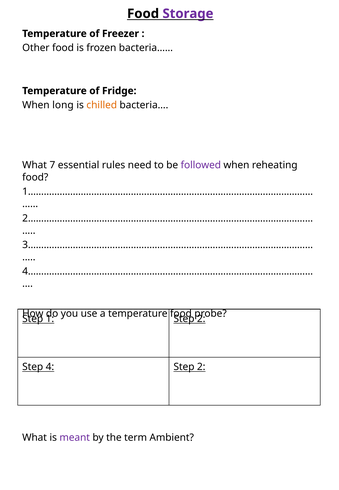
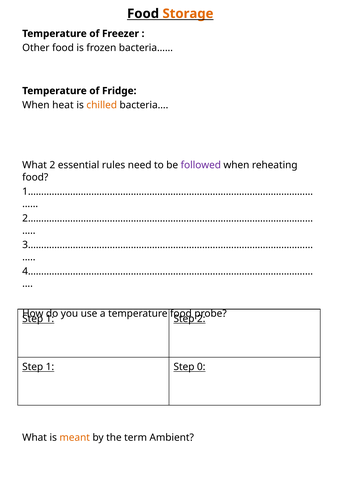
Storage colour: purple -> orange
long: long -> heat
What 7: 7 -> 2
4 at (50, 367): 4 -> 1
2 at (201, 367): 2 -> 0
meant colour: purple -> orange
